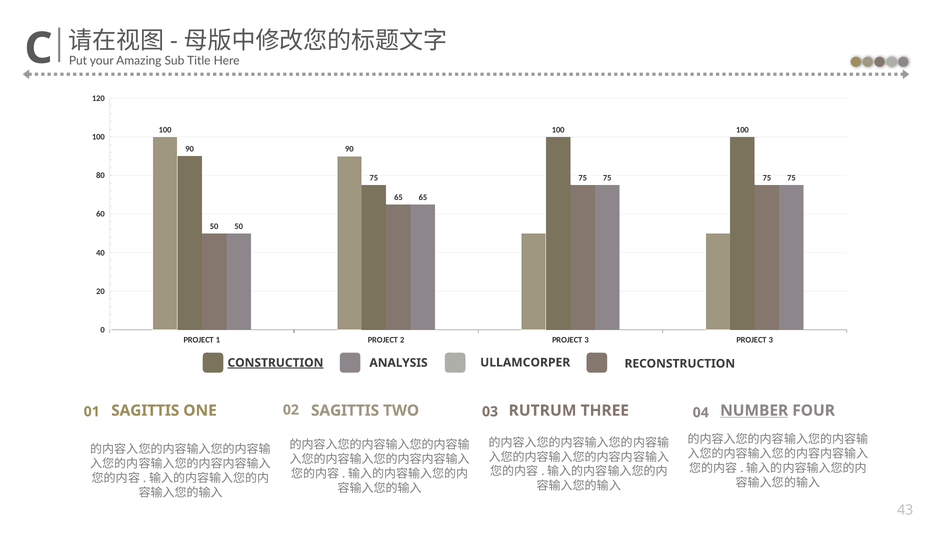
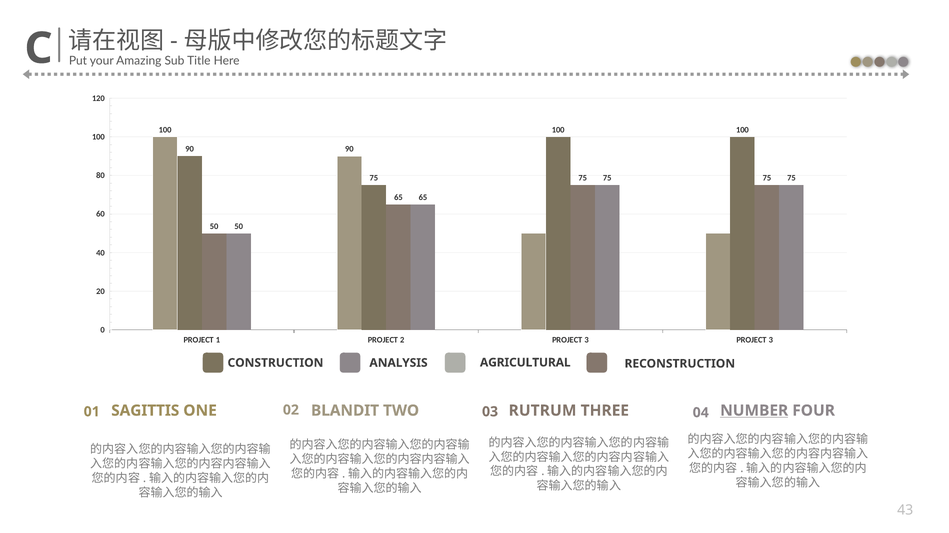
CONSTRUCTION underline: present -> none
ULLAMCORPER: ULLAMCORPER -> AGRICULTURAL
01 SAGITTIS: SAGITTIS -> BLANDIT
